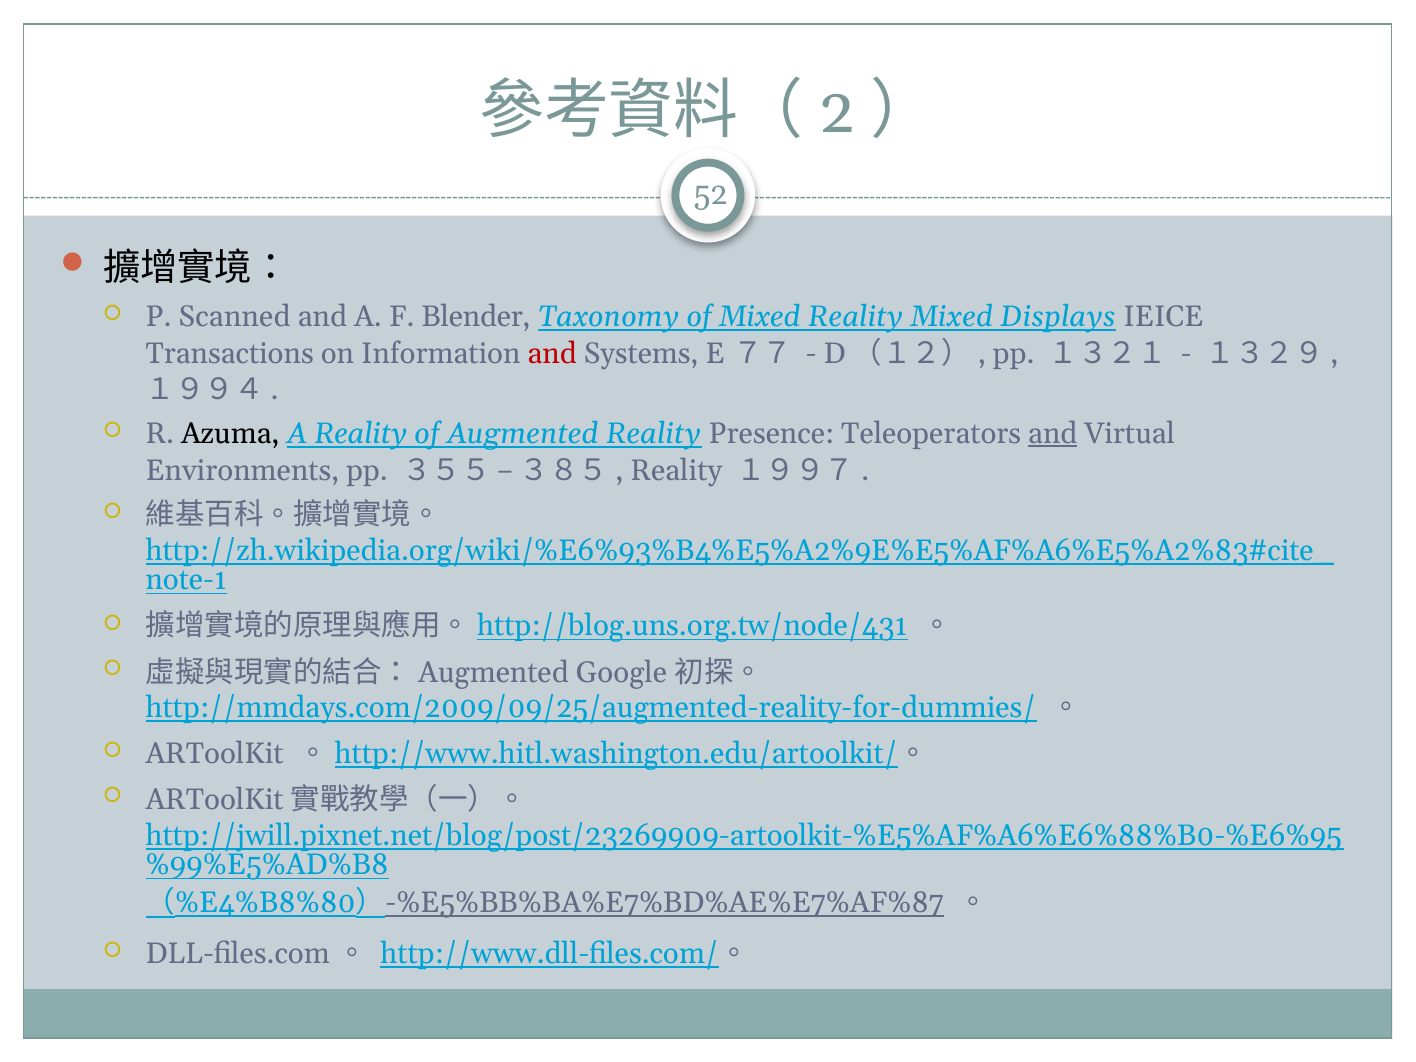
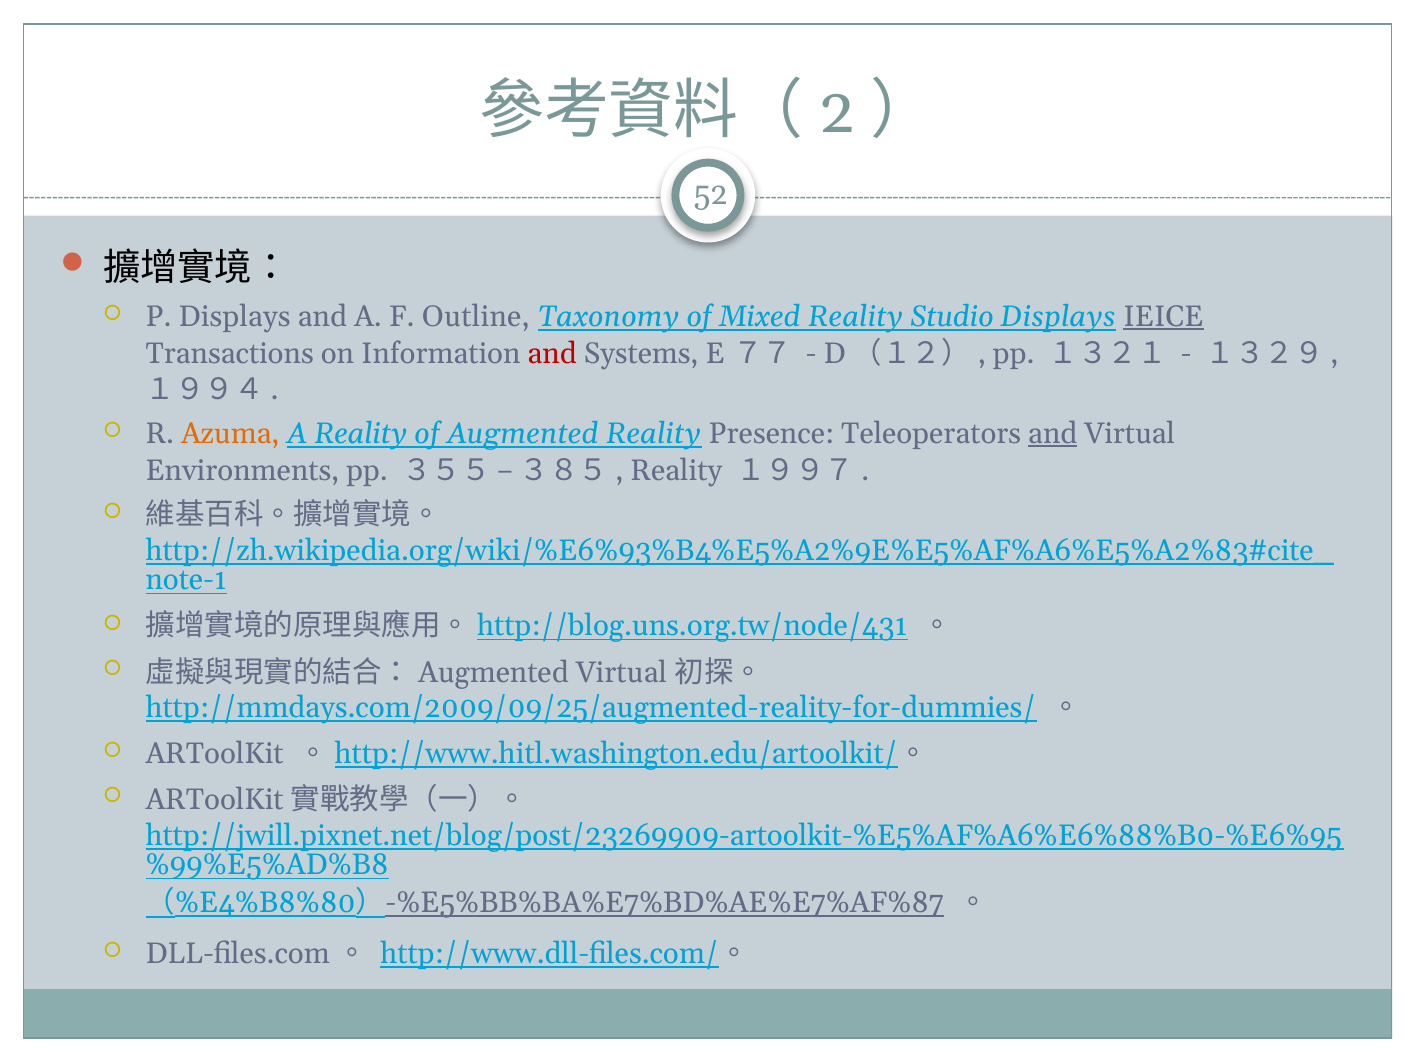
P Scanned: Scanned -> Displays
Blender: Blender -> Outline
Reality Mixed: Mixed -> Studio
IEICE underline: none -> present
Azuma colour: black -> orange
Google at (621, 672): Google -> Virtual
